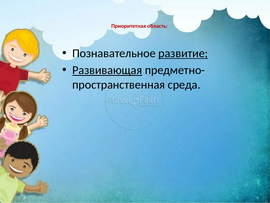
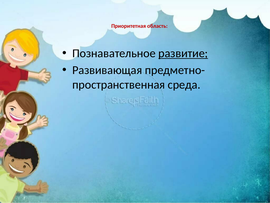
Развивающая underline: present -> none
